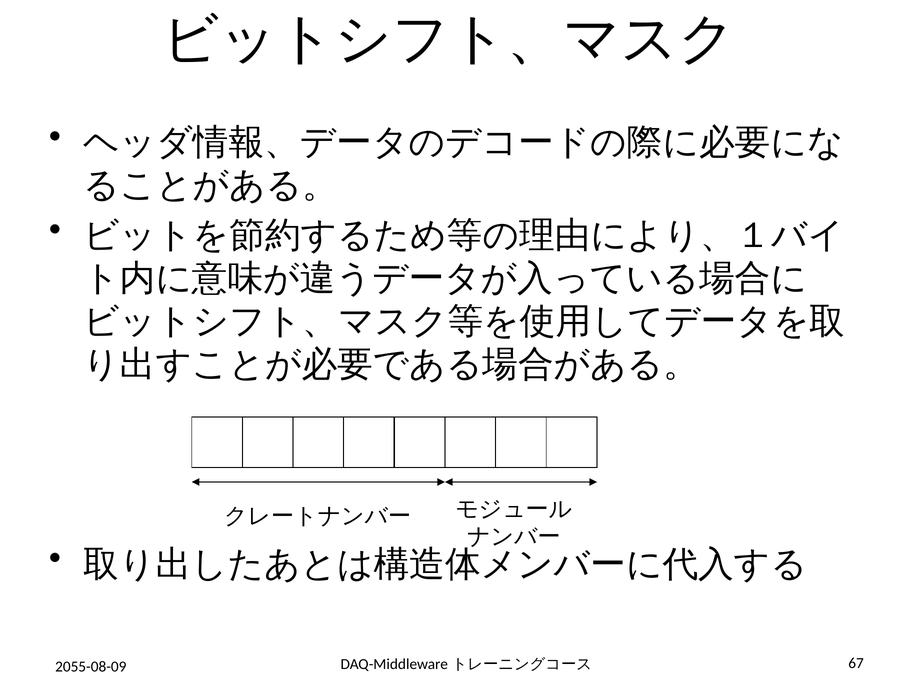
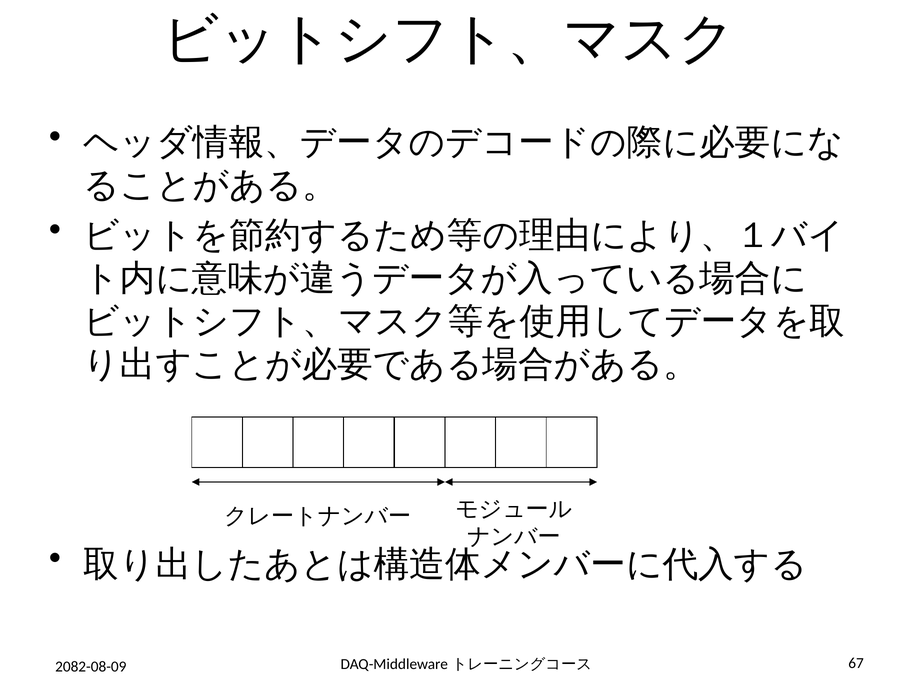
2055-08-09: 2055-08-09 -> 2082-08-09
